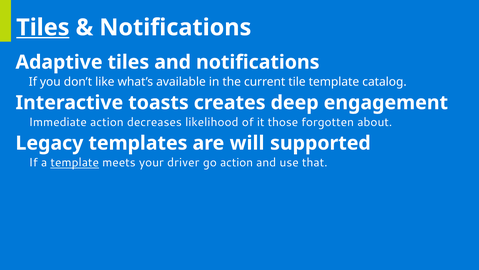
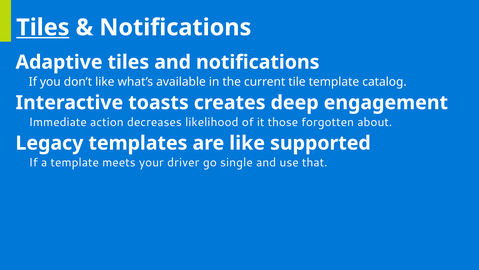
are will: will -> like
template at (75, 162) underline: present -> none
go action: action -> single
